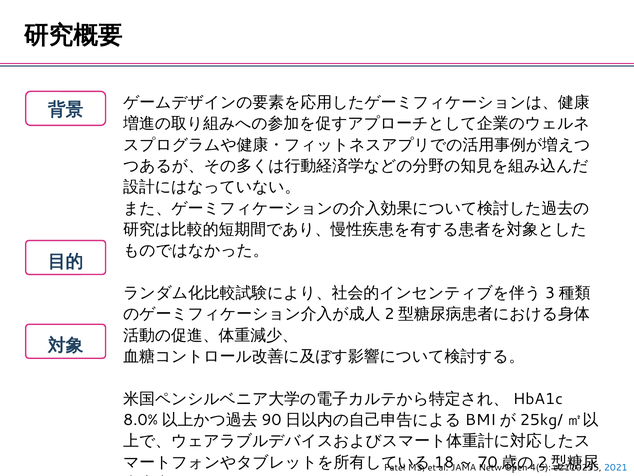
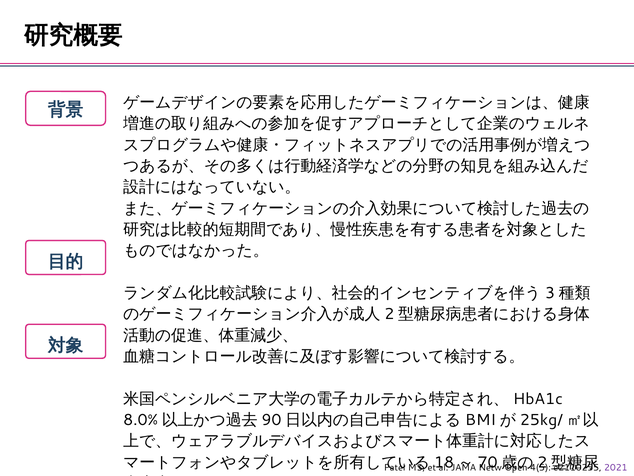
2021 colour: blue -> purple
